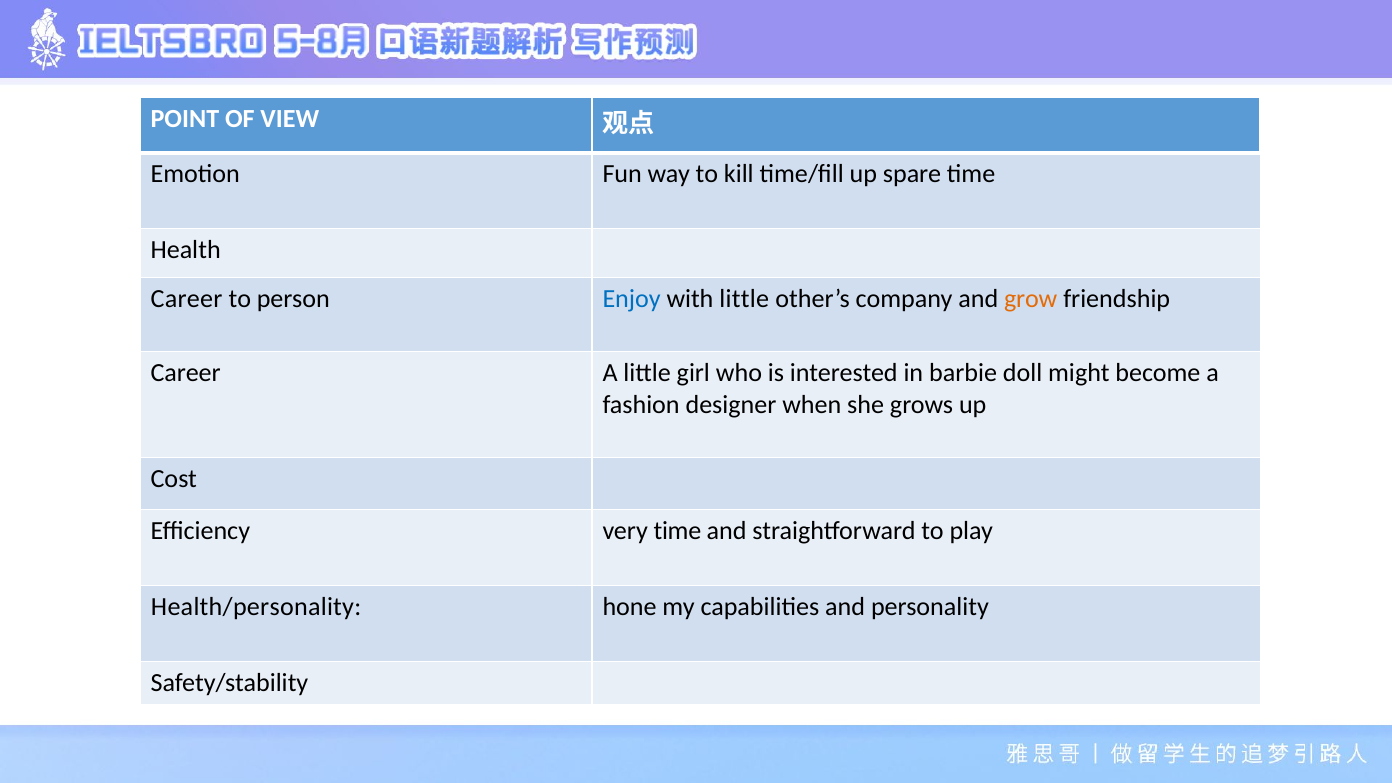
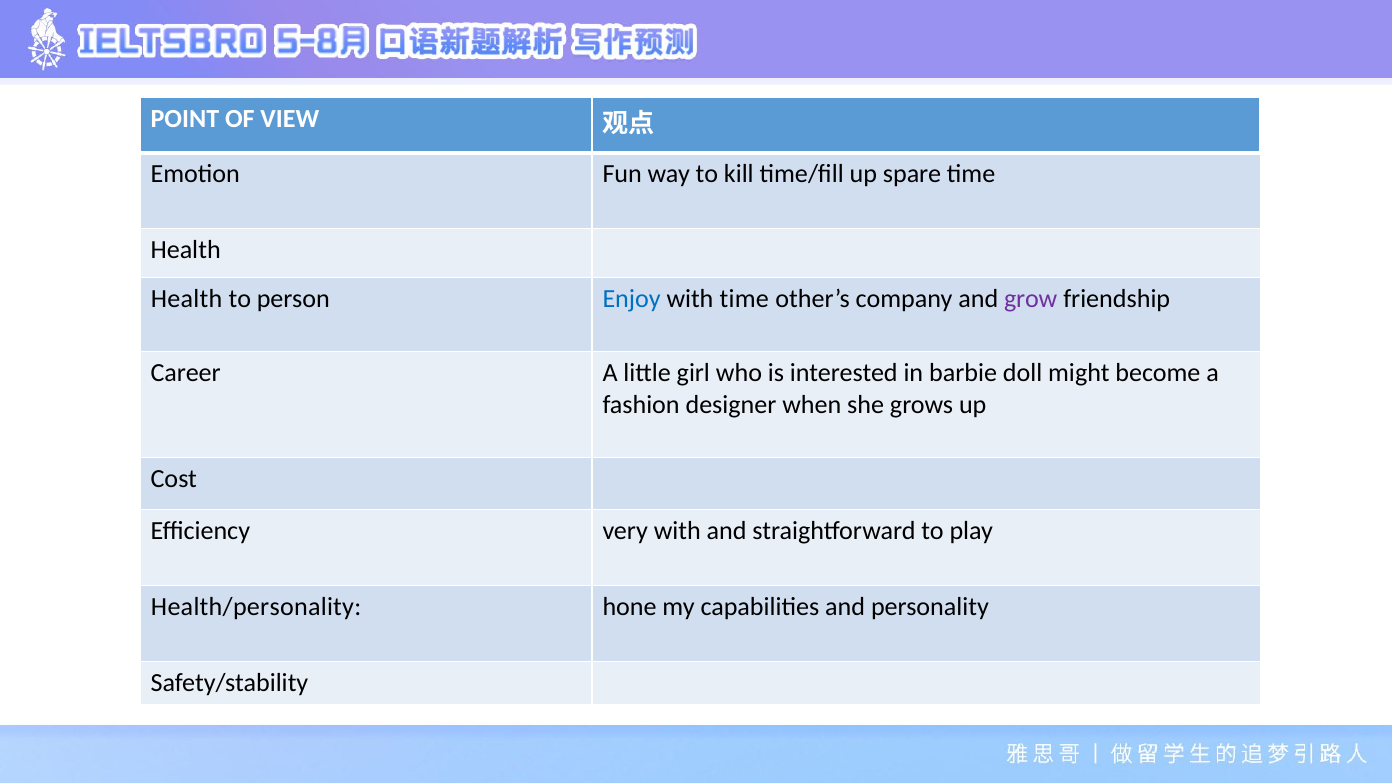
Career at (187, 299): Career -> Health
with little: little -> time
grow colour: orange -> purple
very time: time -> with
